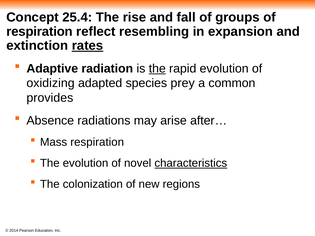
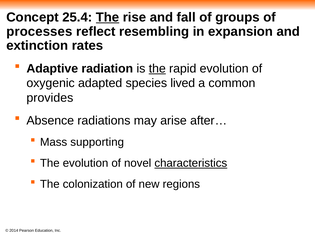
The at (108, 17) underline: none -> present
respiration at (40, 31): respiration -> processes
rates underline: present -> none
oxidizing: oxidizing -> oxygenic
prey: prey -> lived
Mass respiration: respiration -> supporting
